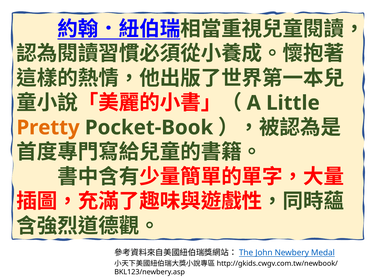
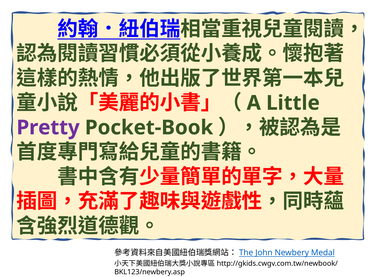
Pretty colour: orange -> purple
